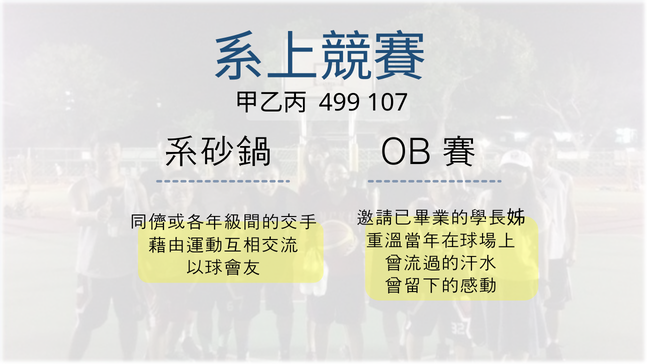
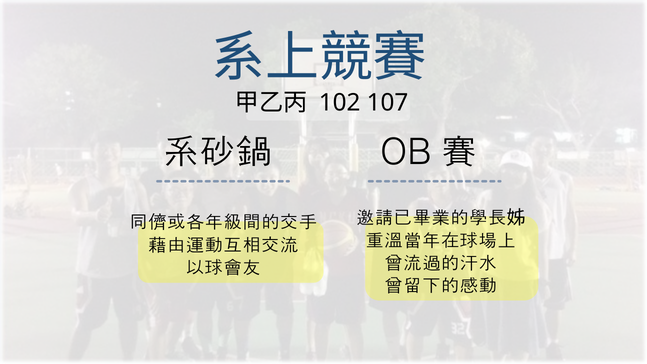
499: 499 -> 102
